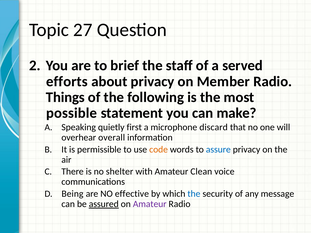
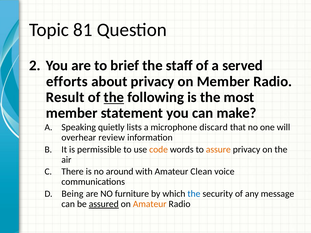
27: 27 -> 81
Things: Things -> Result
the at (114, 97) underline: none -> present
possible at (72, 113): possible -> member
first: first -> lists
overall: overall -> review
assure colour: blue -> orange
shelter: shelter -> around
effective: effective -> furniture
Amateur at (150, 204) colour: purple -> orange
